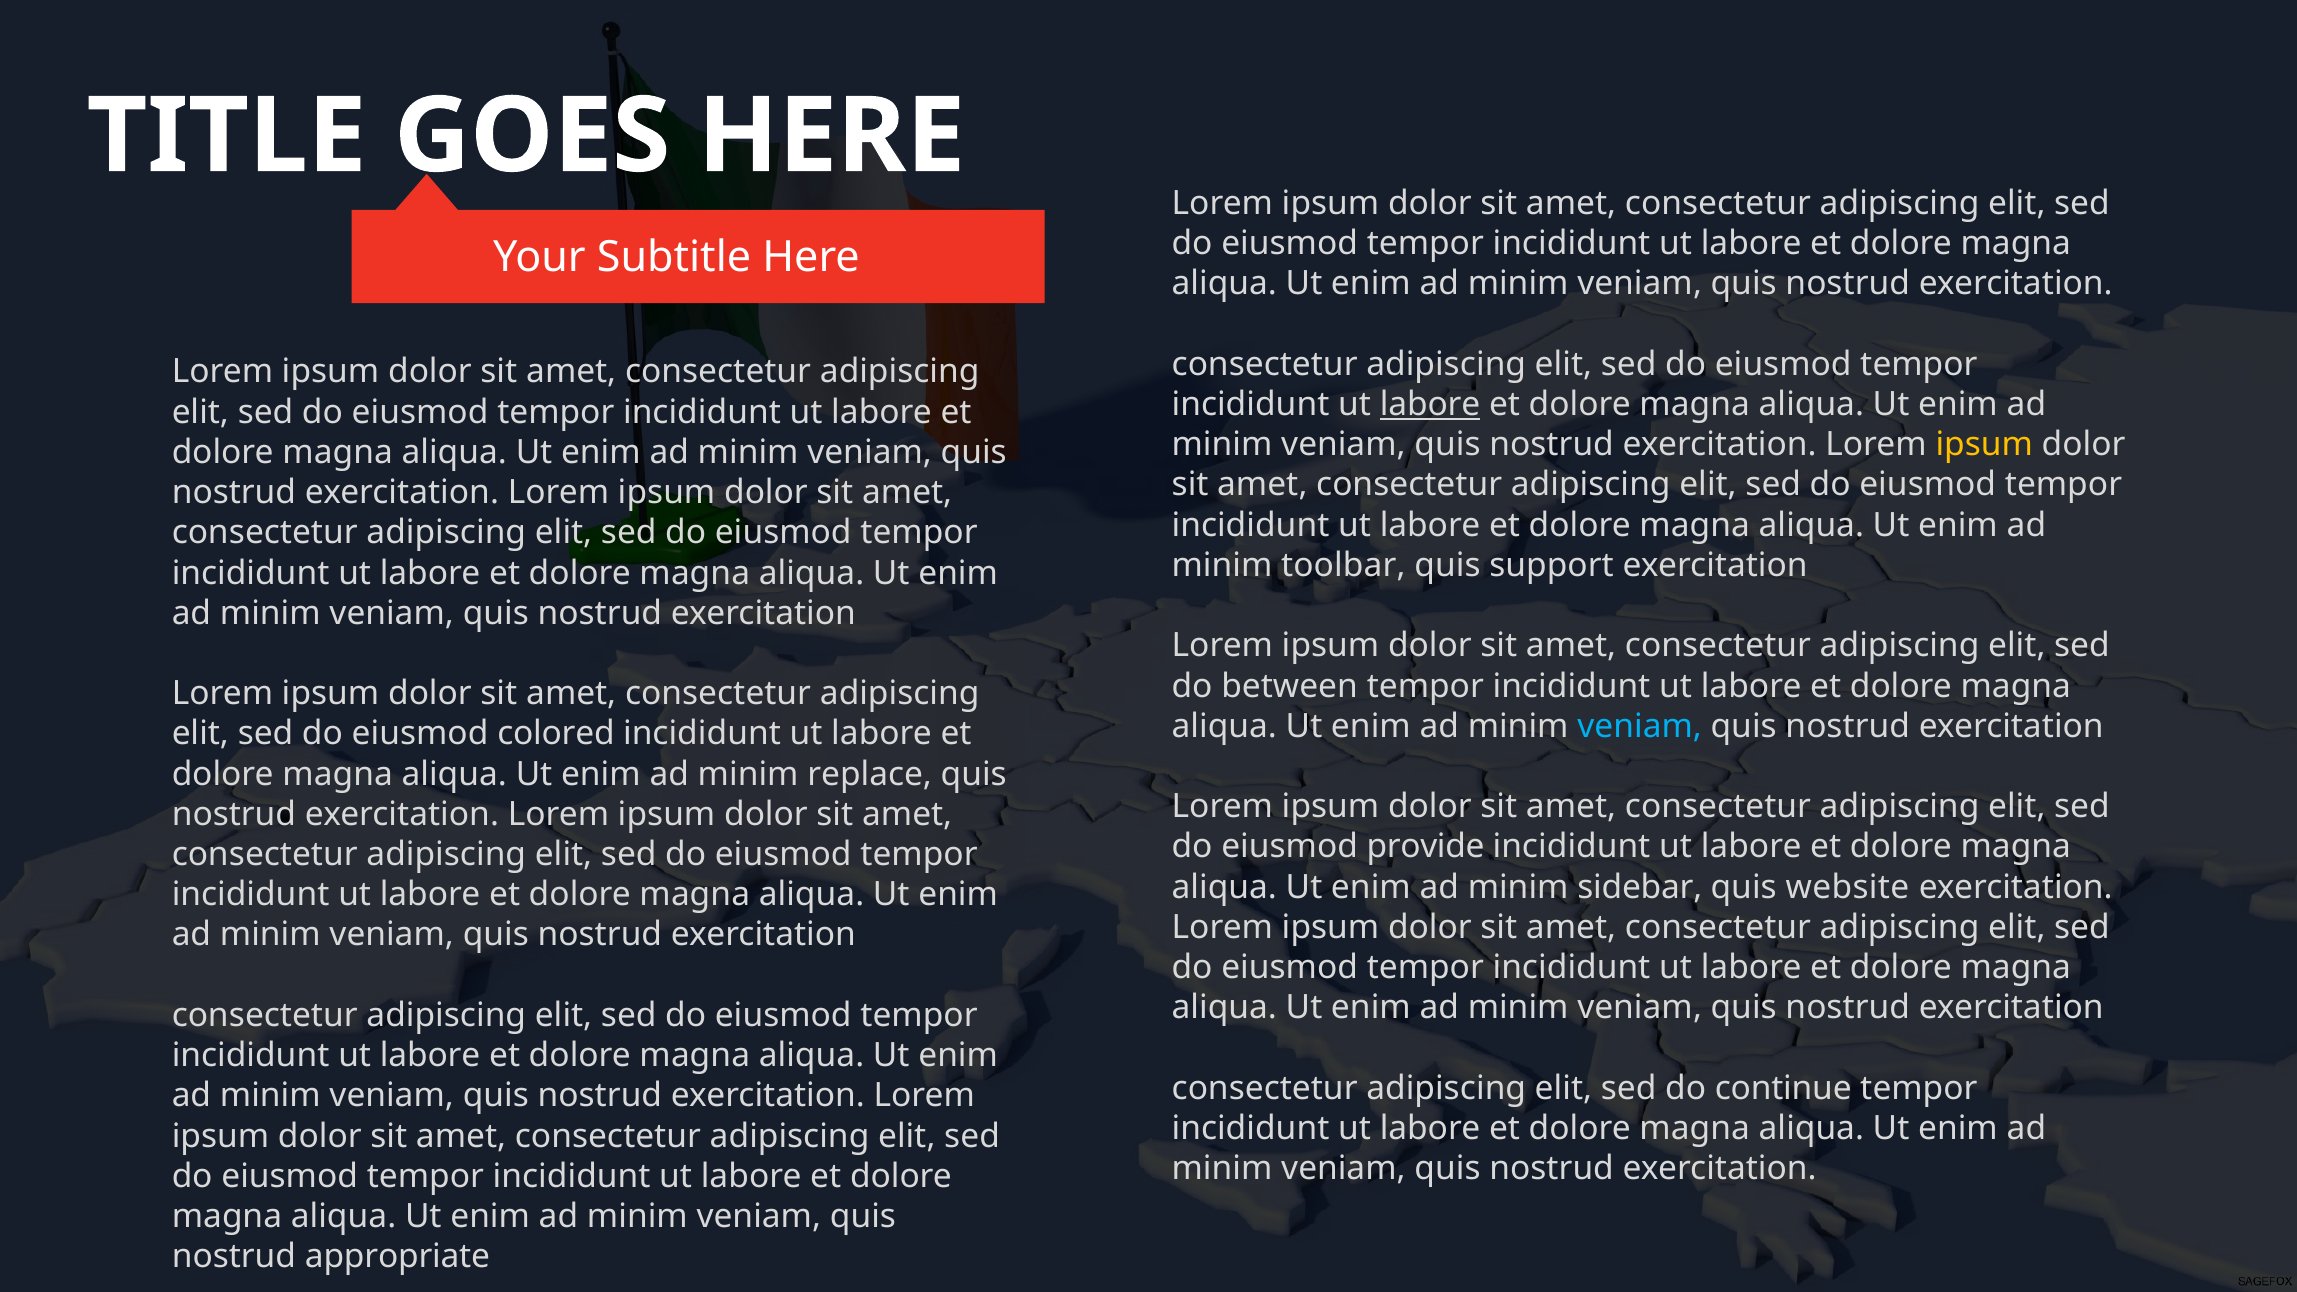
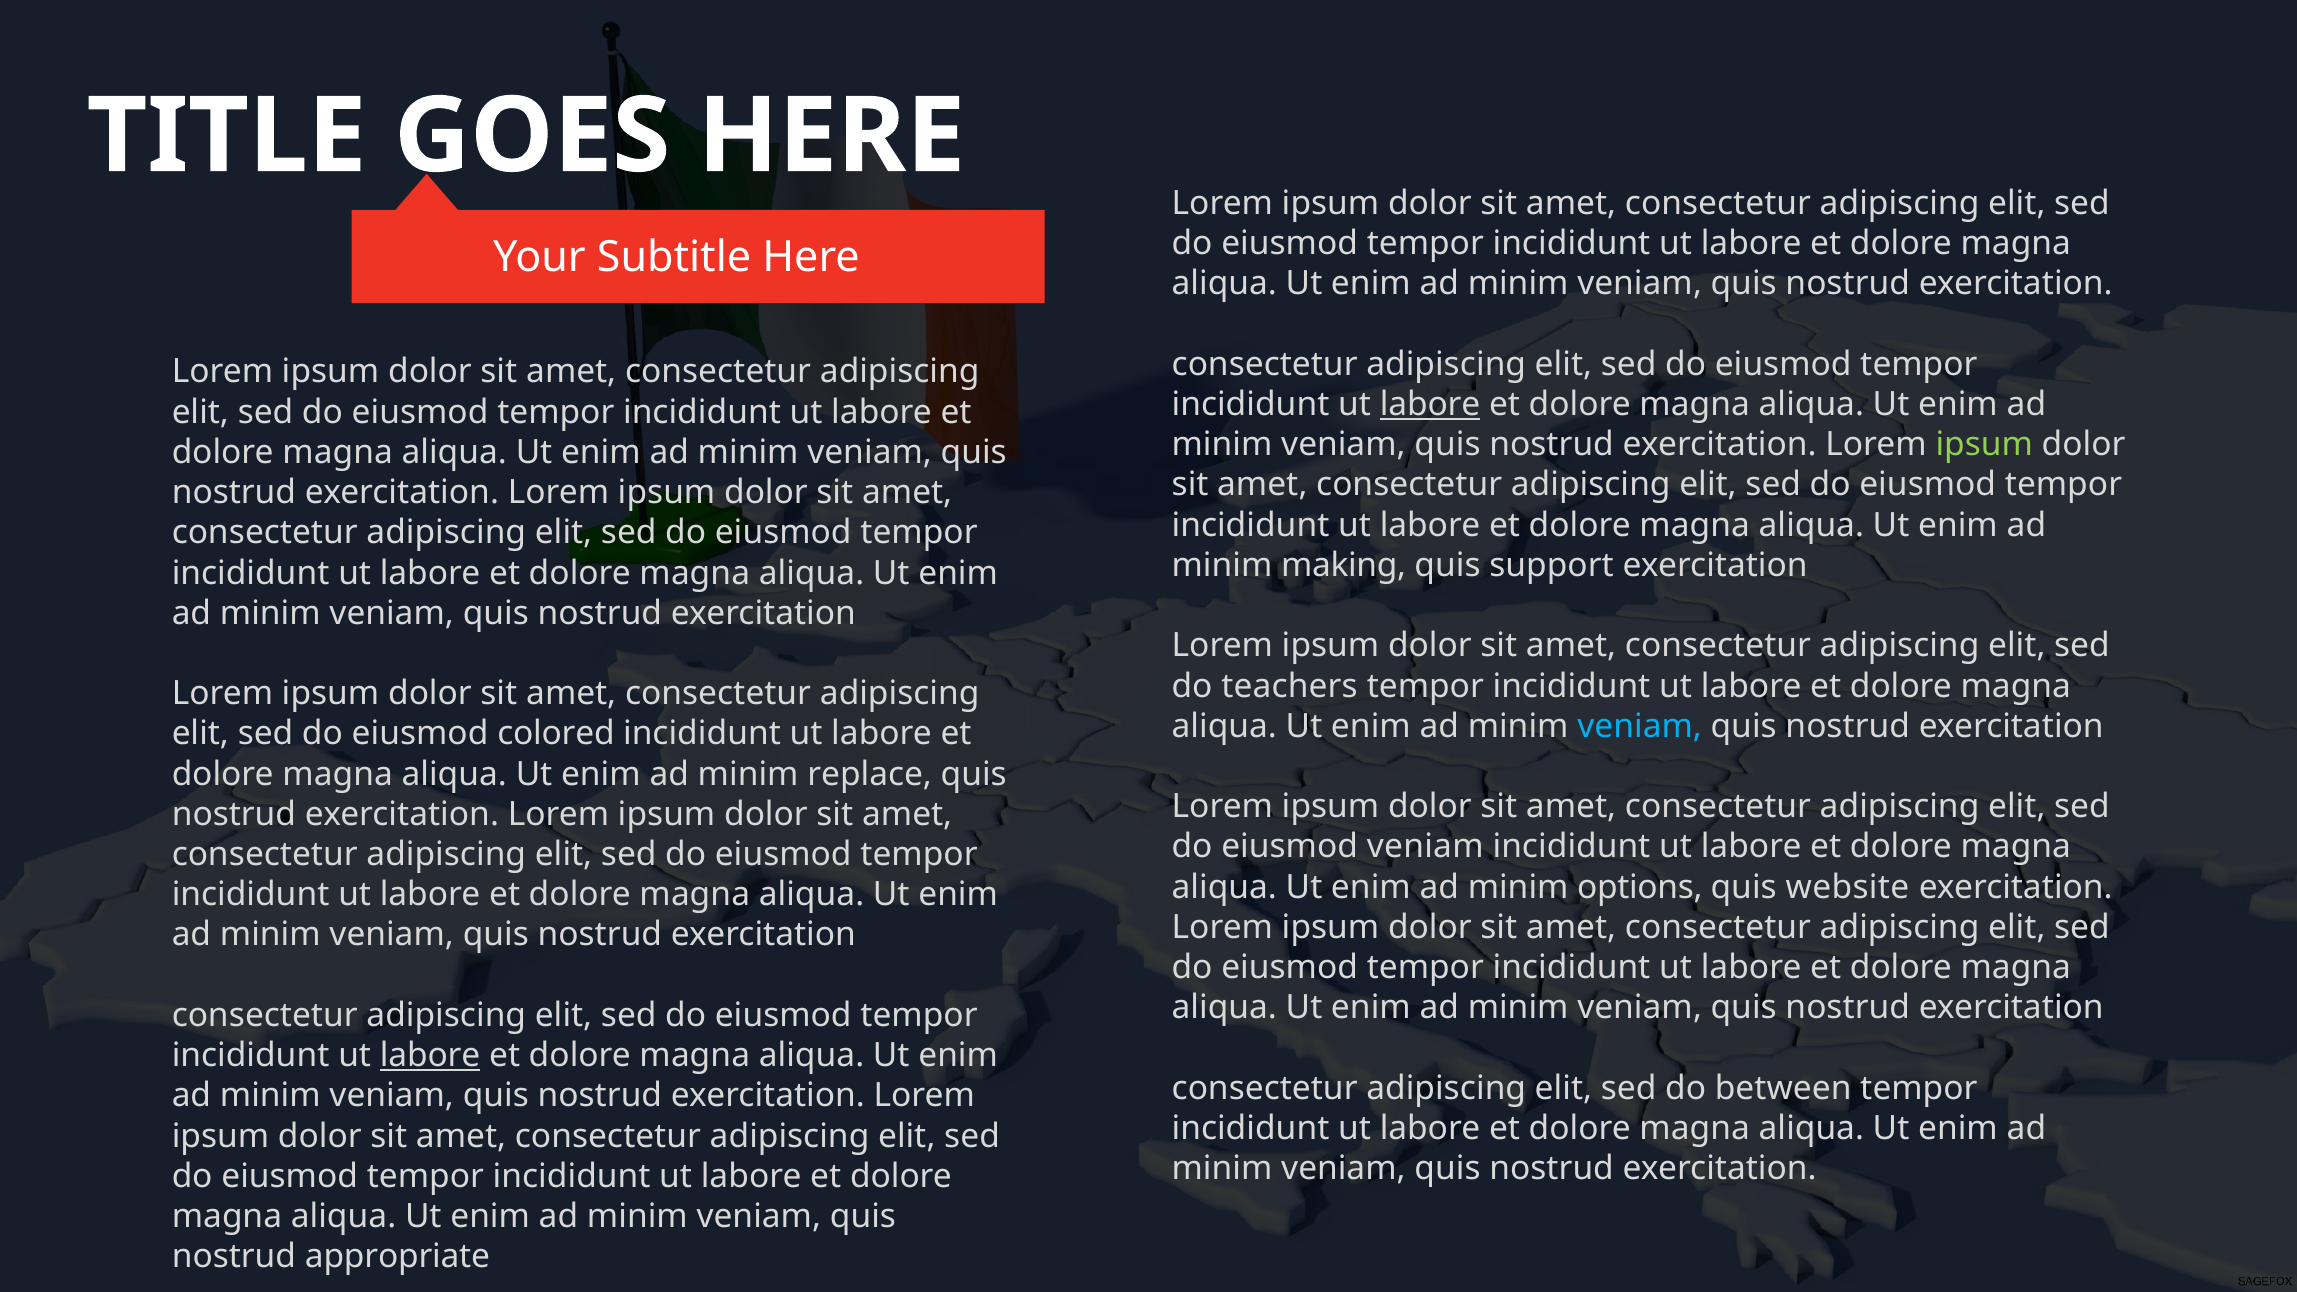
ipsum at (1984, 445) colour: yellow -> light green
toolbar: toolbar -> making
between: between -> teachers
eiusmod provide: provide -> veniam
sidebar: sidebar -> options
labore at (430, 1056) underline: none -> present
continue: continue -> between
